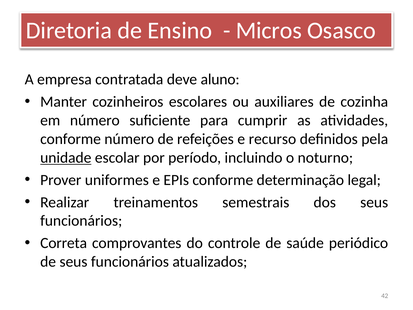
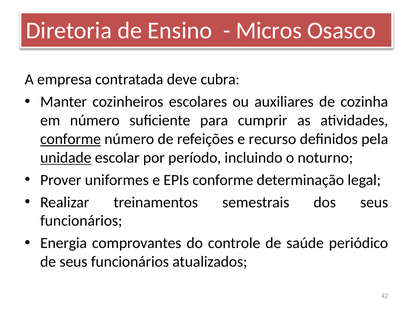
aluno: aluno -> cubra
conforme at (71, 139) underline: none -> present
Correta: Correta -> Energia
